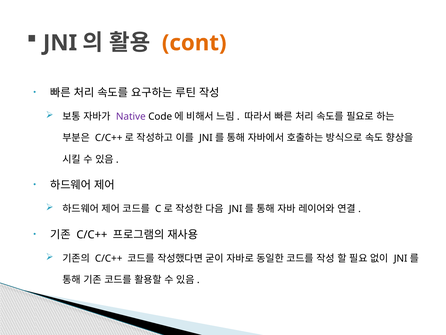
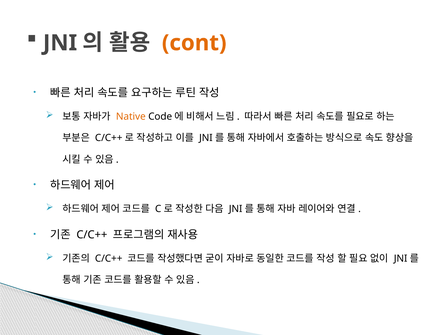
Native colour: purple -> orange
